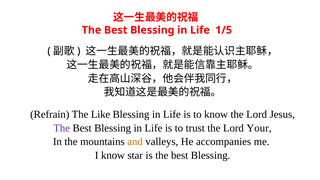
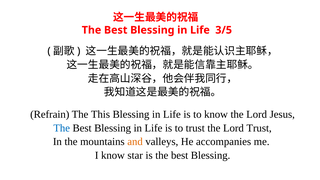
1/5: 1/5 -> 3/5
Like: Like -> This
The at (62, 128) colour: purple -> blue
Lord Your: Your -> Trust
